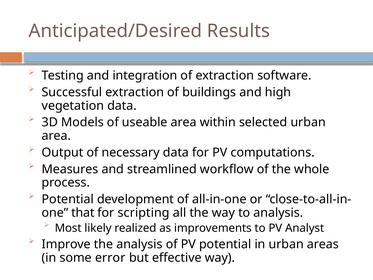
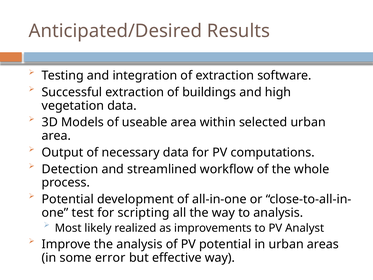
Measures: Measures -> Detection
that: that -> test
